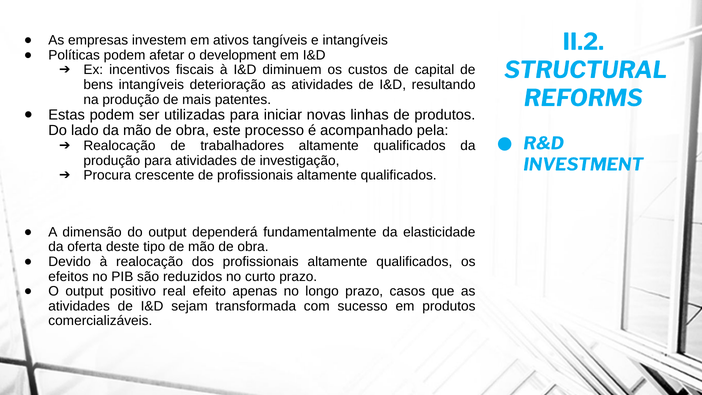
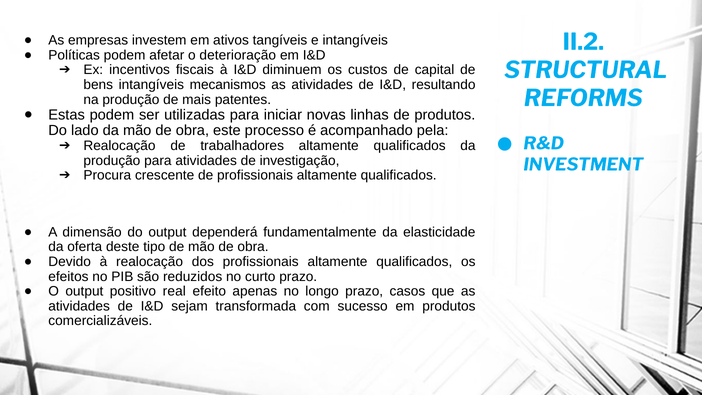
development: development -> deterioração
deterioração: deterioração -> mecanismos
